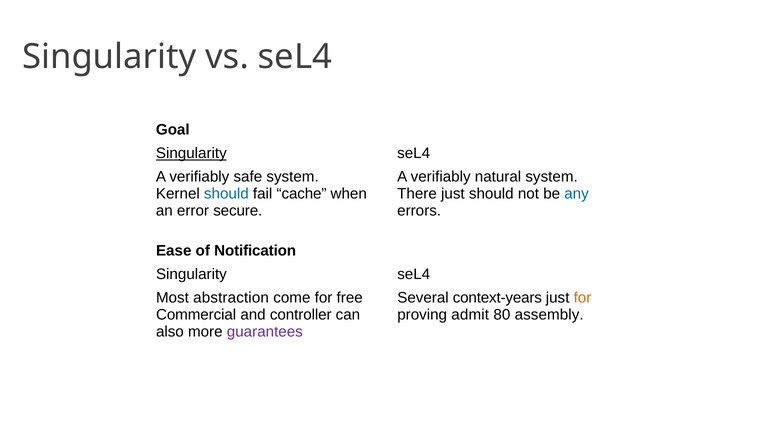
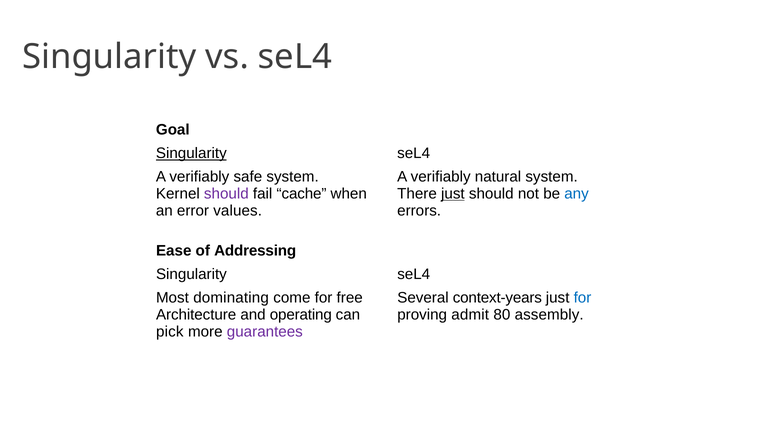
should at (226, 194) colour: blue -> purple
just at (453, 194) underline: none -> present
secure: secure -> values
Notification: Notification -> Addressing
abstraction: abstraction -> dominating
for at (583, 297) colour: orange -> blue
Commercial: Commercial -> Architecture
controller: controller -> operating
also: also -> pick
